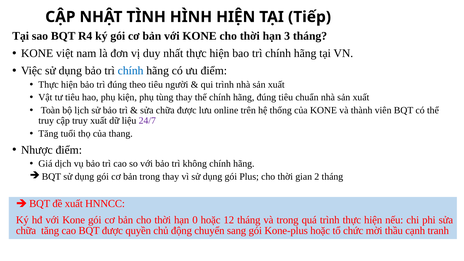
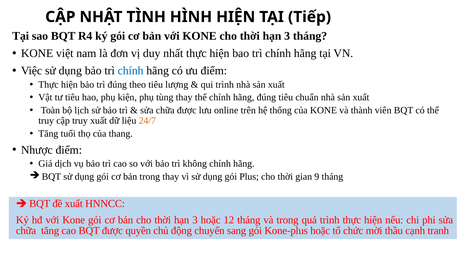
người: người -> lượng
24/7 colour: purple -> orange
2: 2 -> 9
0 at (195, 220): 0 -> 3
